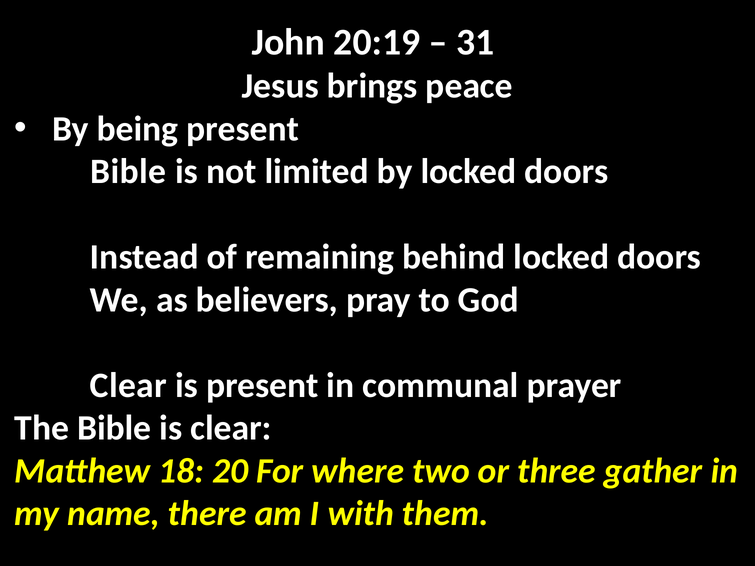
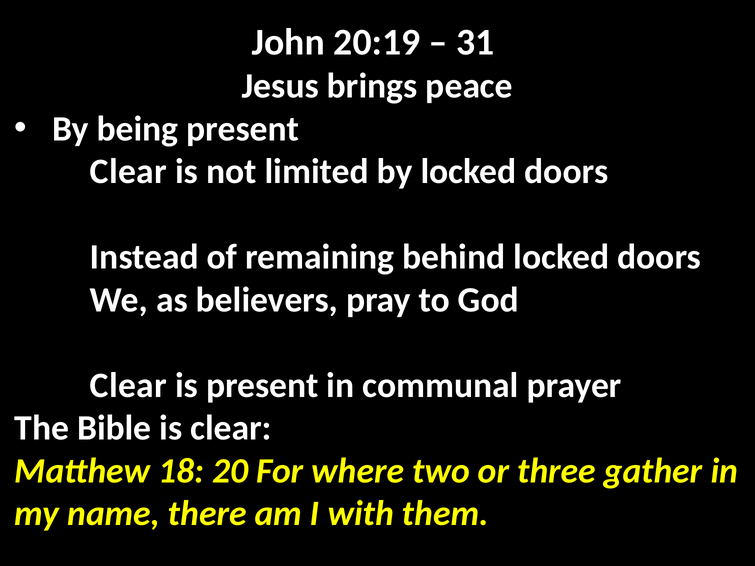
Bible at (128, 172): Bible -> Clear
